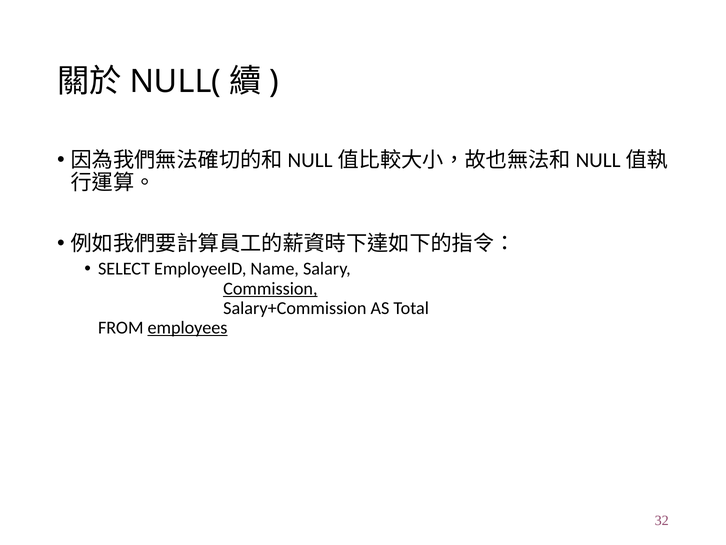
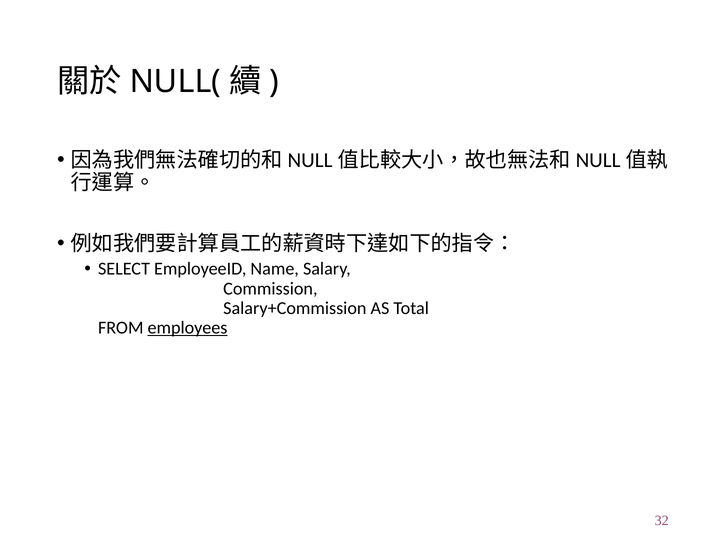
Commission underline: present -> none
